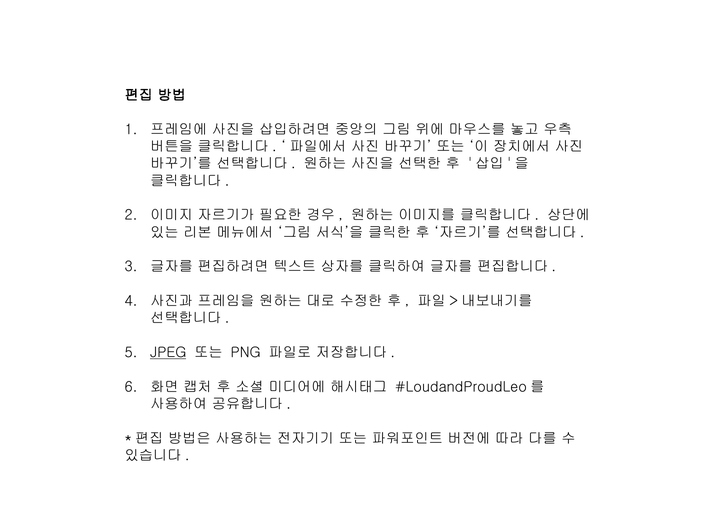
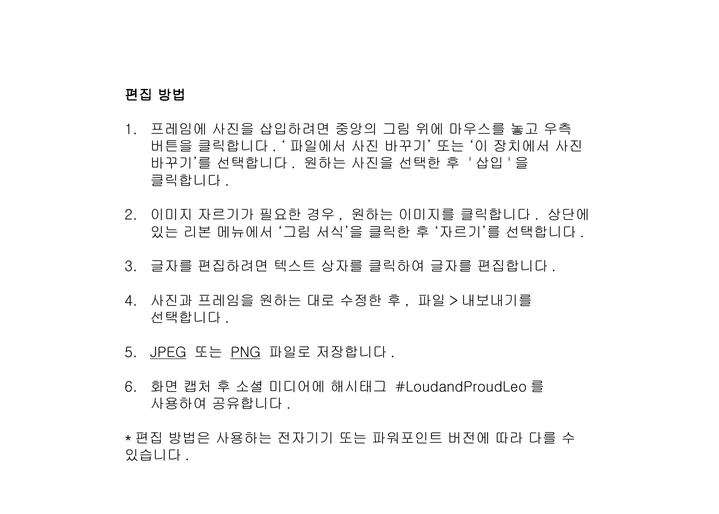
PNG underline: none -> present
